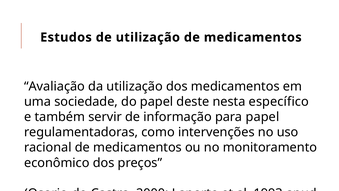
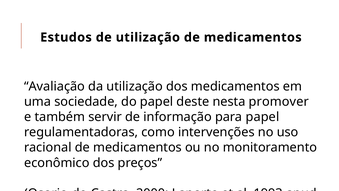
específico: específico -> promover
